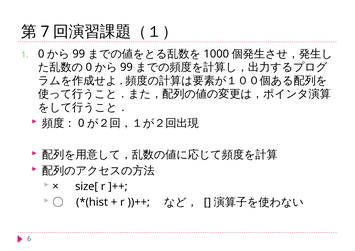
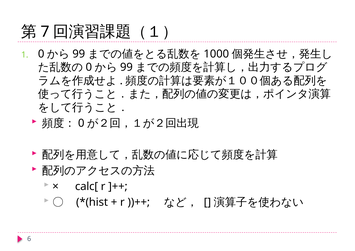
size[: size[ -> calc[
